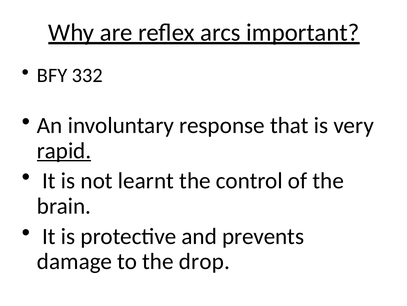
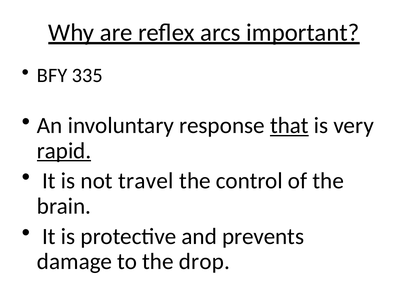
332: 332 -> 335
that underline: none -> present
learnt: learnt -> travel
